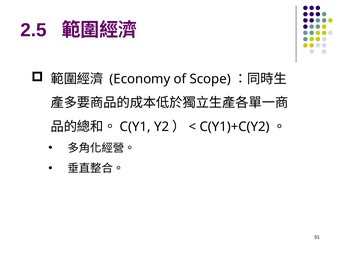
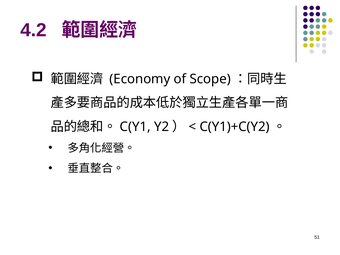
2.5: 2.5 -> 4.2
